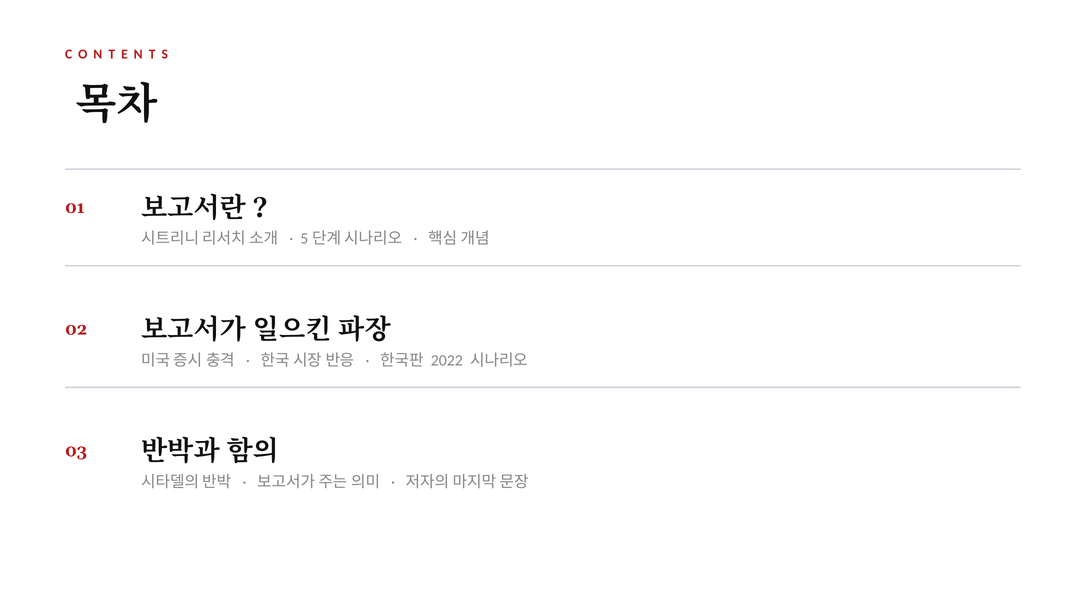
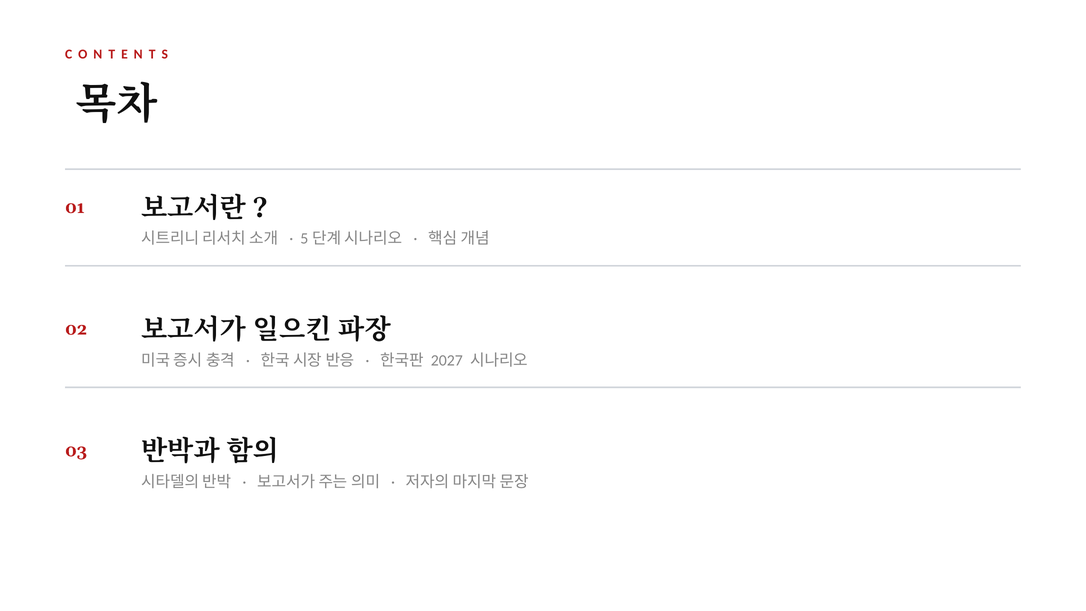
2022: 2022 -> 2027
